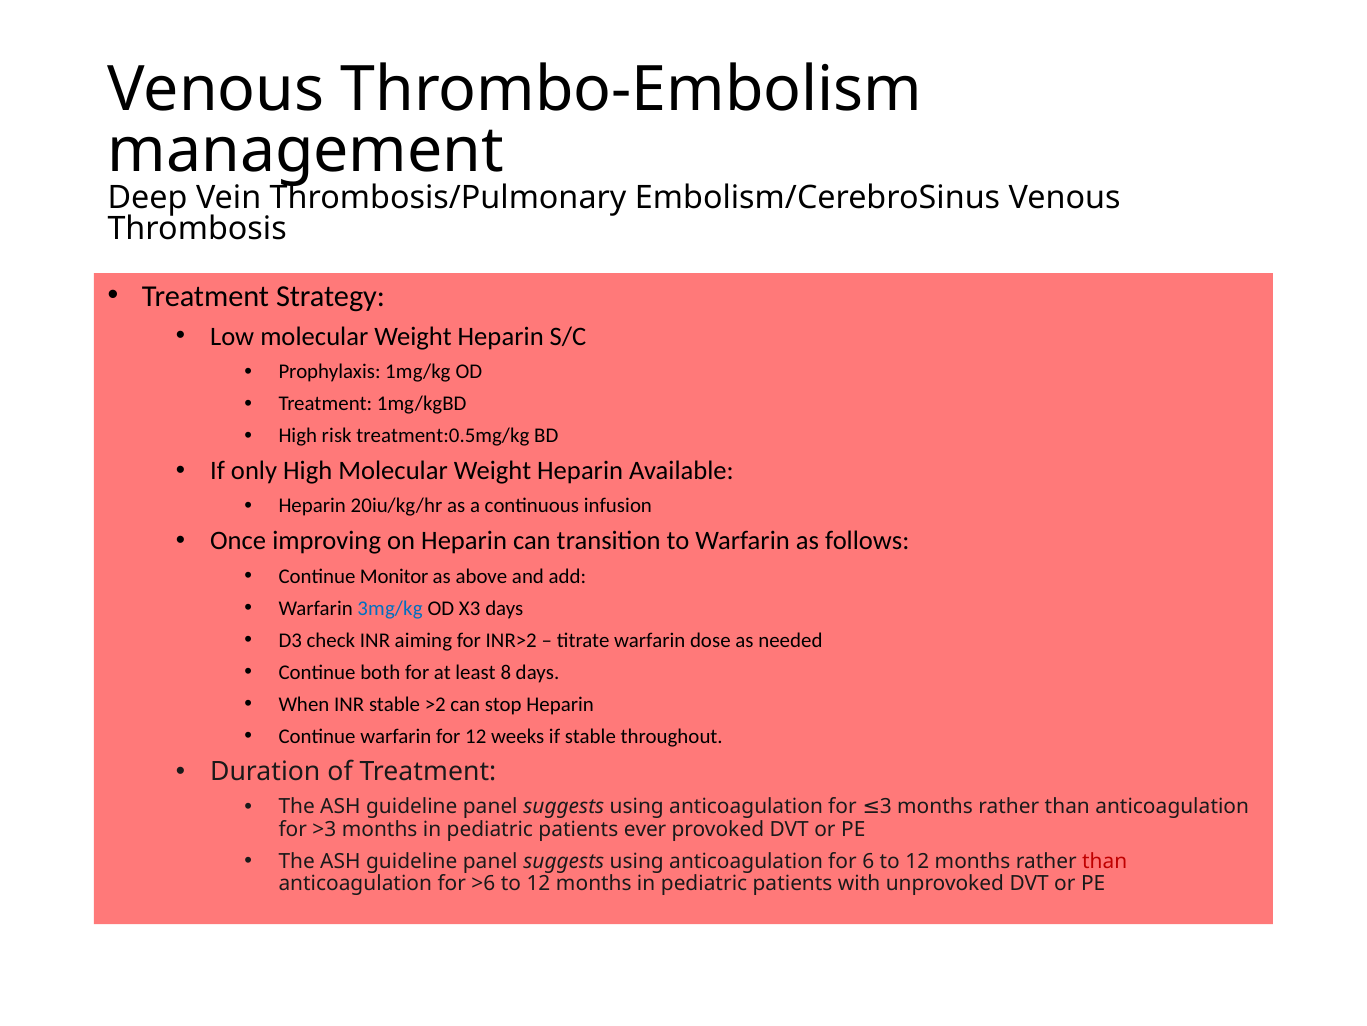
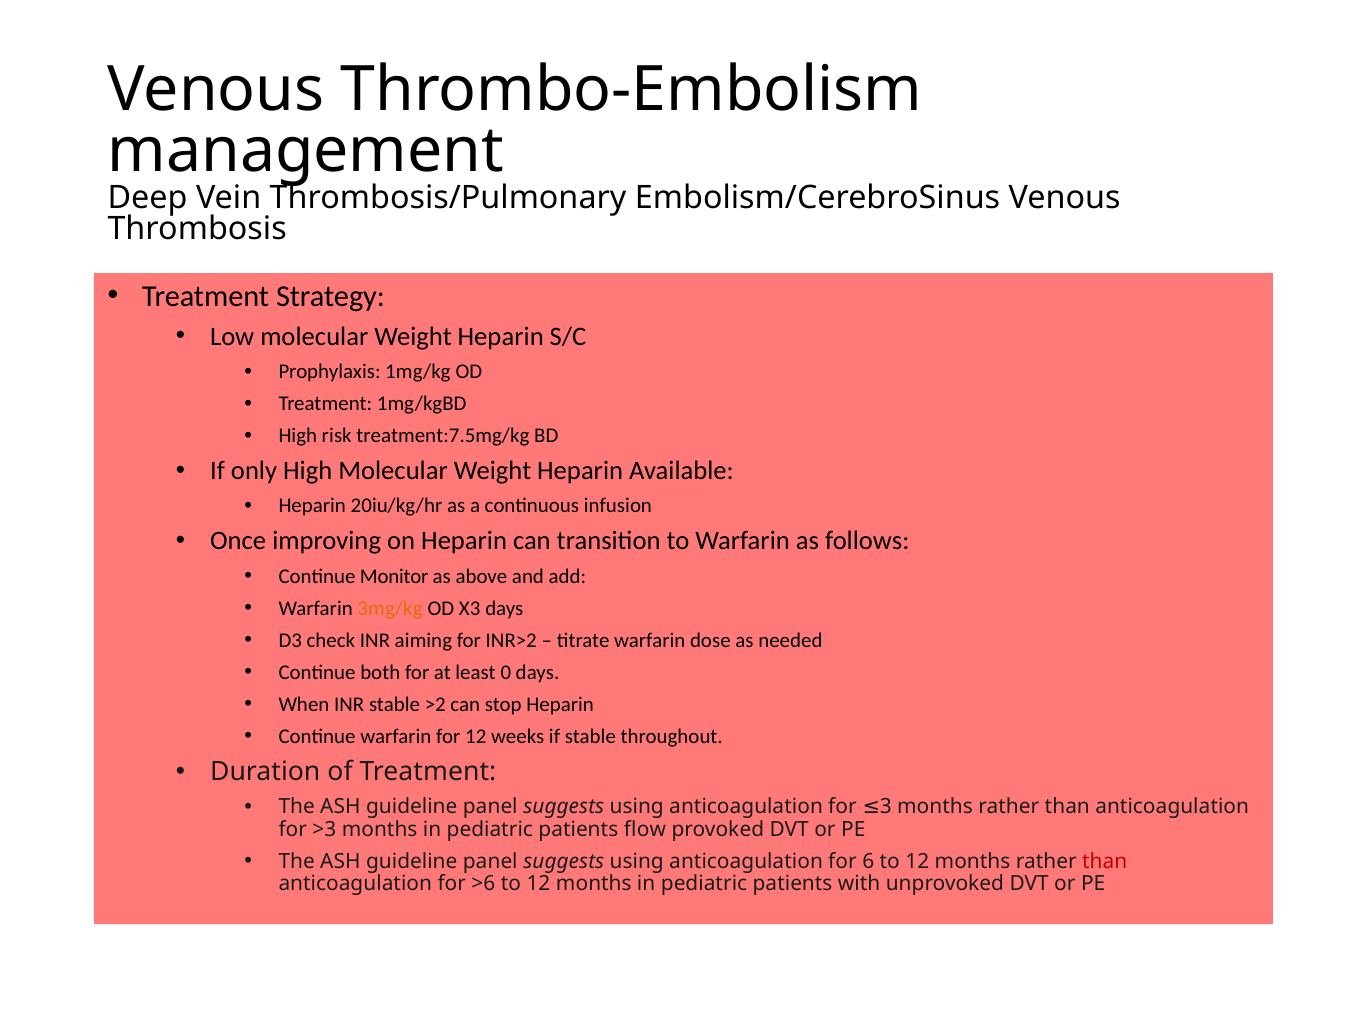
treatment:0.5mg/kg: treatment:0.5mg/kg -> treatment:7.5mg/kg
3mg/kg colour: blue -> orange
8: 8 -> 0
ever: ever -> flow
